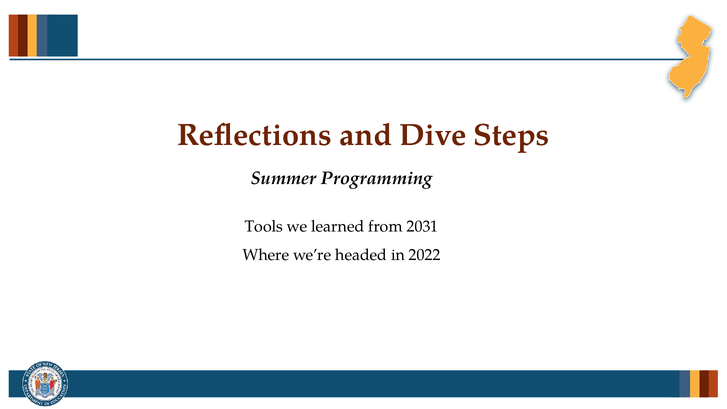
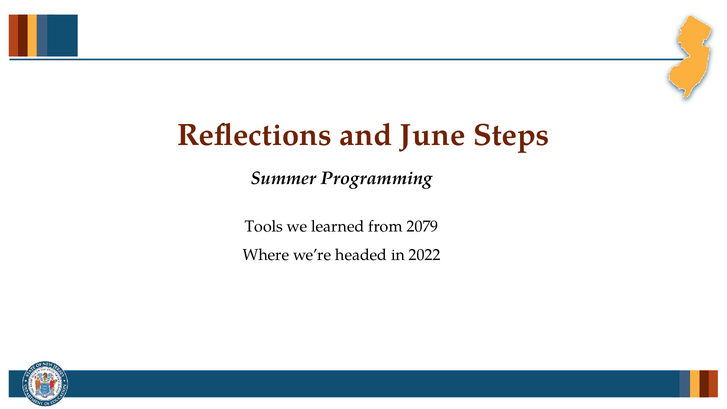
Dive: Dive -> June
2031: 2031 -> 2079
